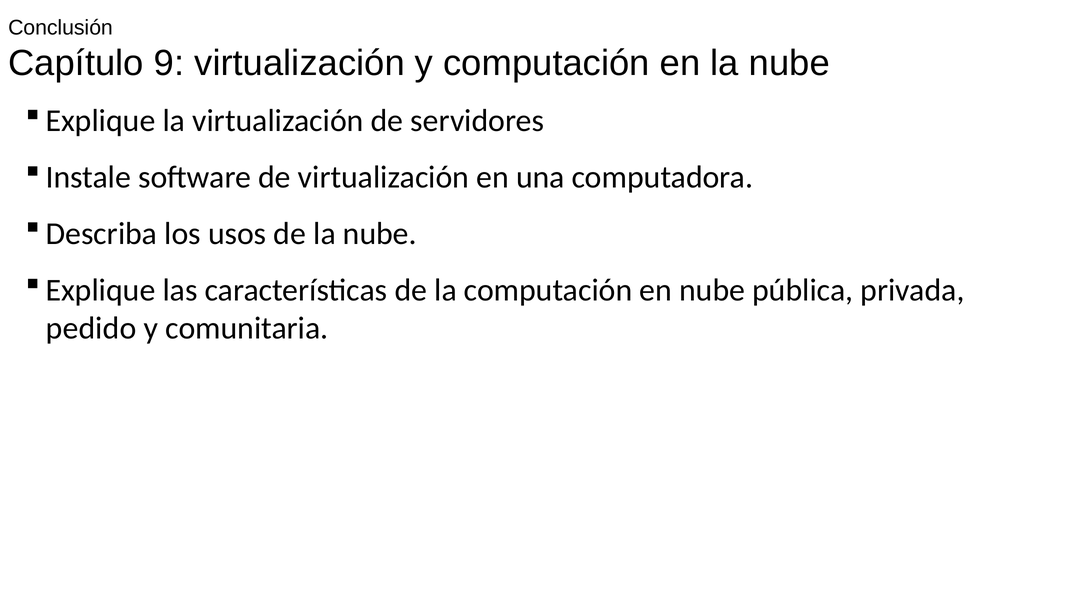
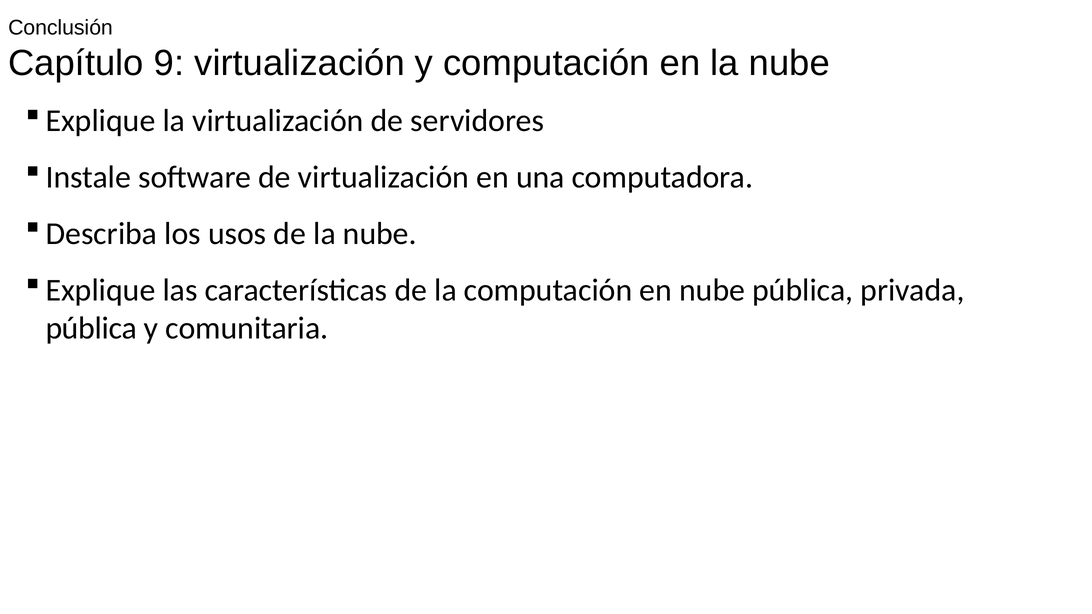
pedido at (91, 328): pedido -> pública
